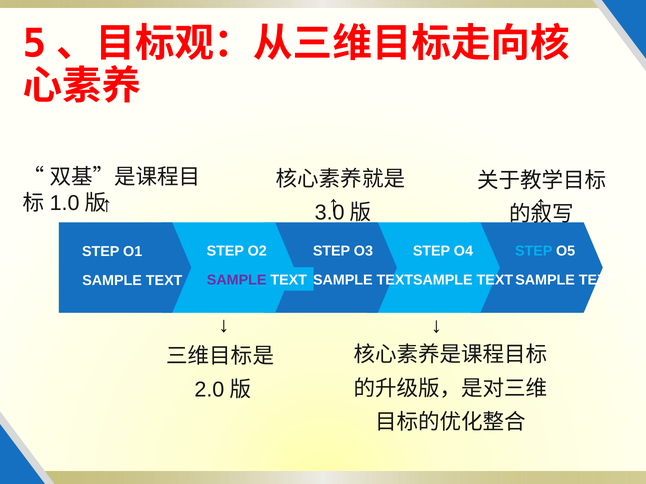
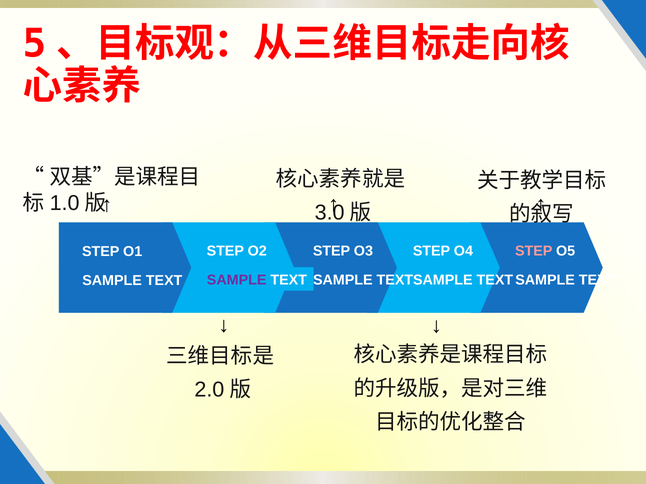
STEP at (534, 251) colour: light blue -> pink
